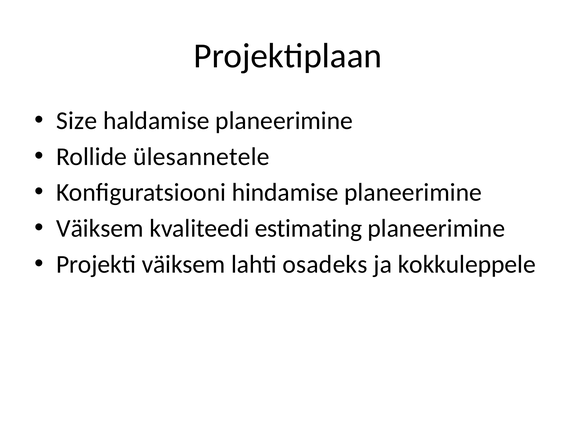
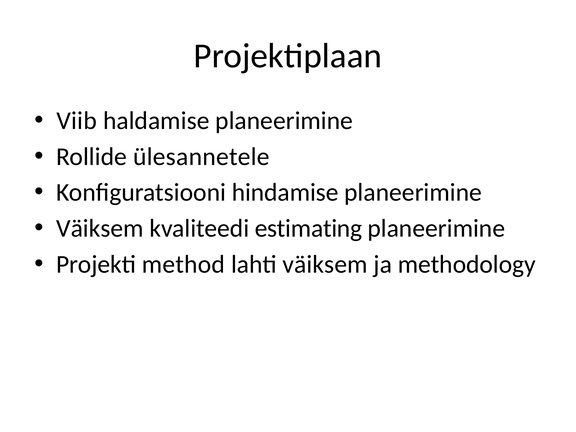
Size: Size -> Viib
Projekti väiksem: väiksem -> method
lahti osadeks: osadeks -> väiksem
kokkuleppele: kokkuleppele -> methodology
